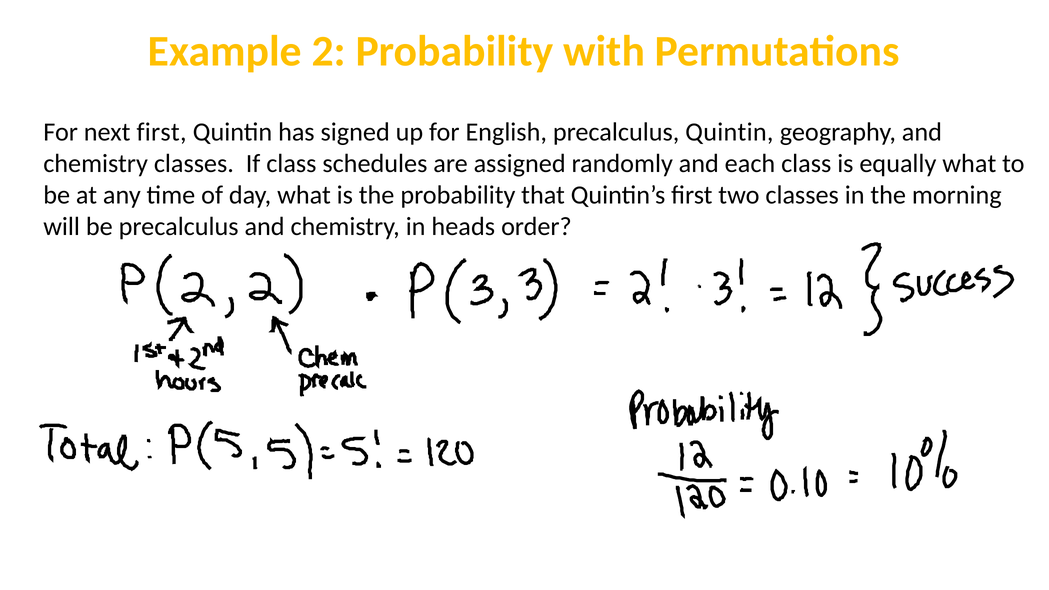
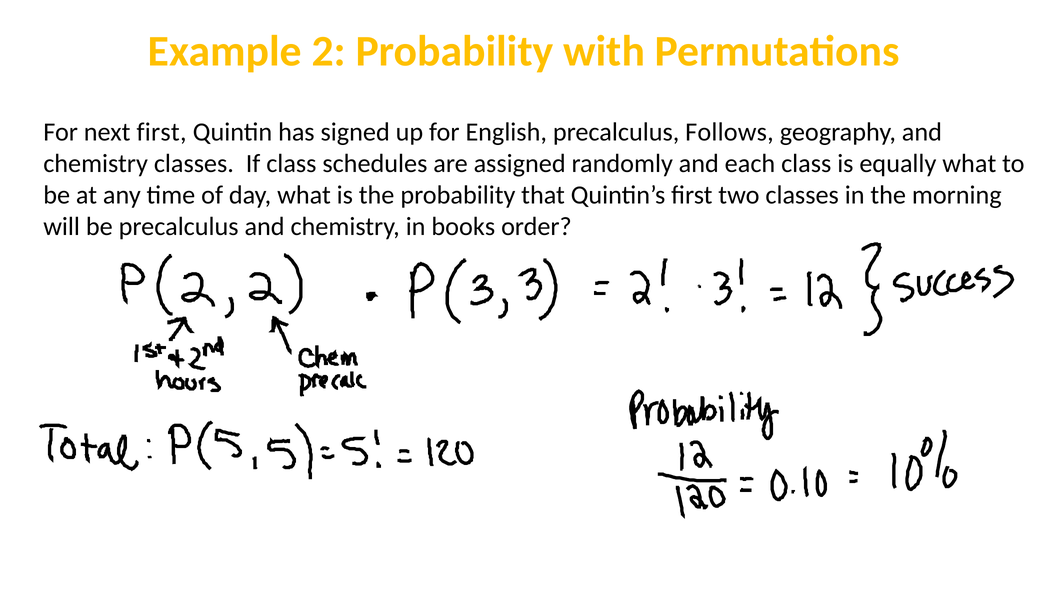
precalculus Quintin: Quintin -> Follows
heads: heads -> books
